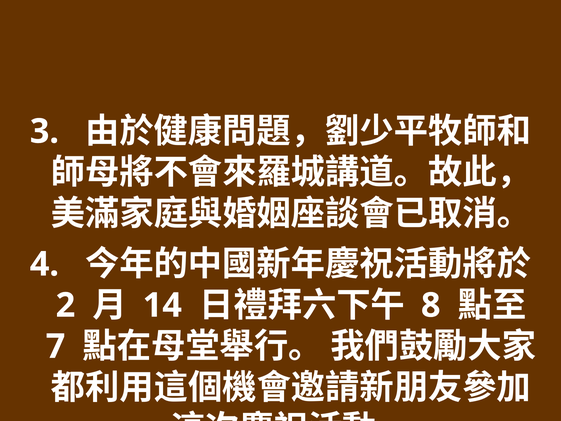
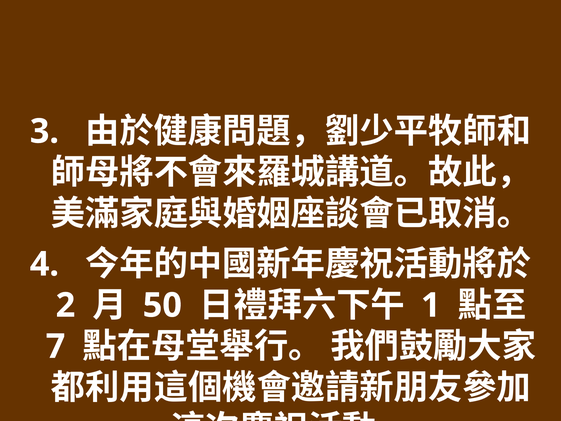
14: 14 -> 50
8: 8 -> 1
